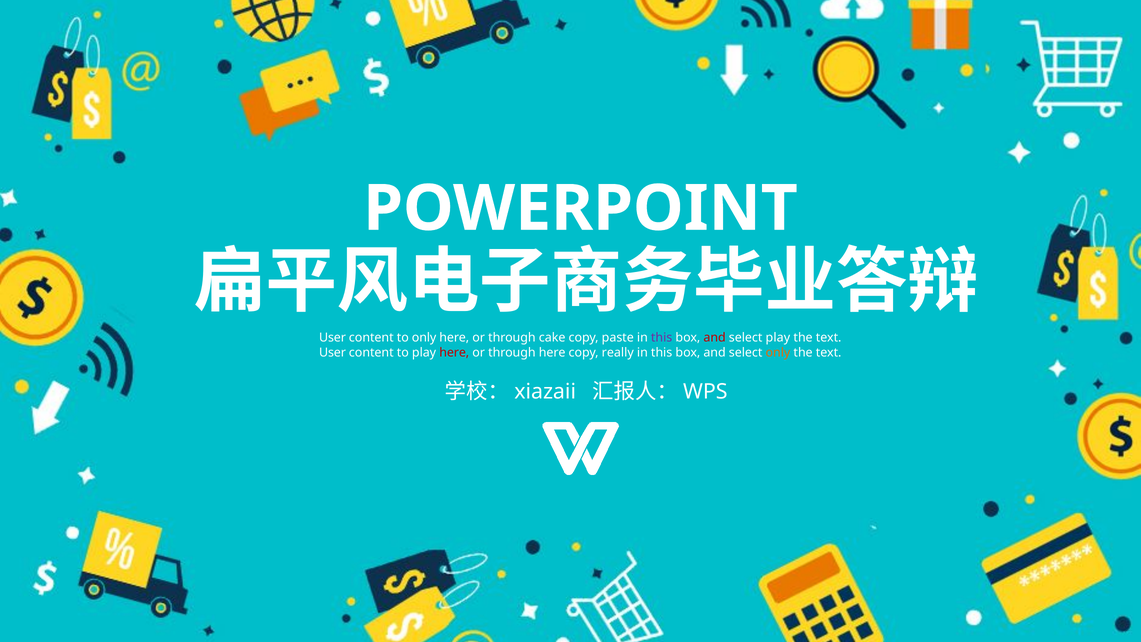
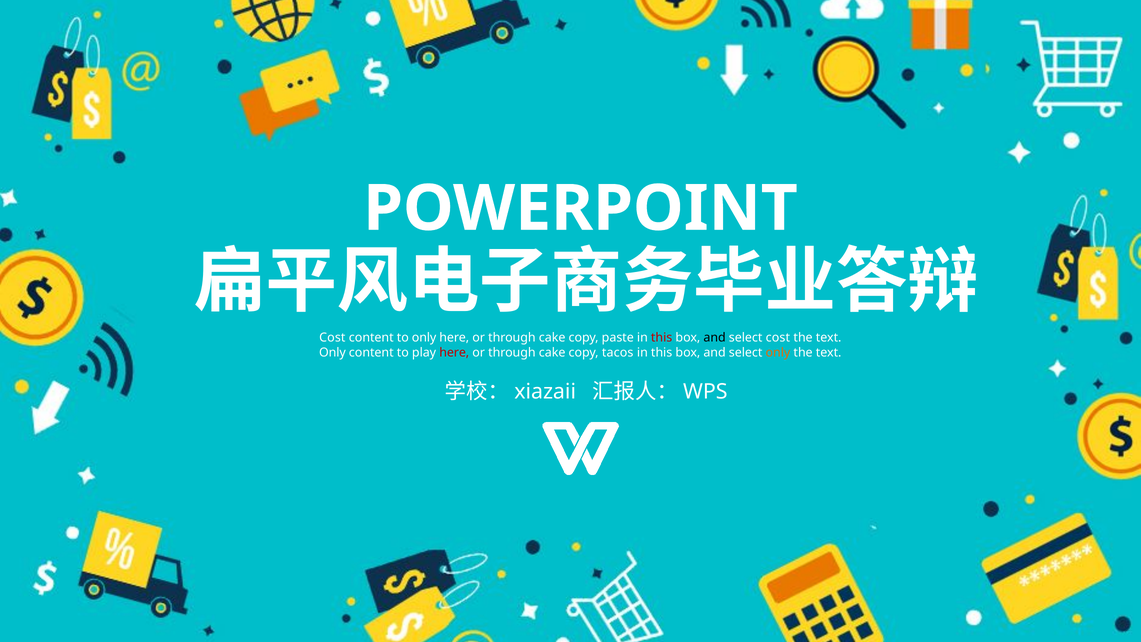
User at (332, 338): User -> Cost
this at (662, 338) colour: purple -> red
and at (715, 338) colour: red -> black
select play: play -> cost
User at (332, 353): User -> Only
here at (552, 353): here -> cake
really: really -> tacos
